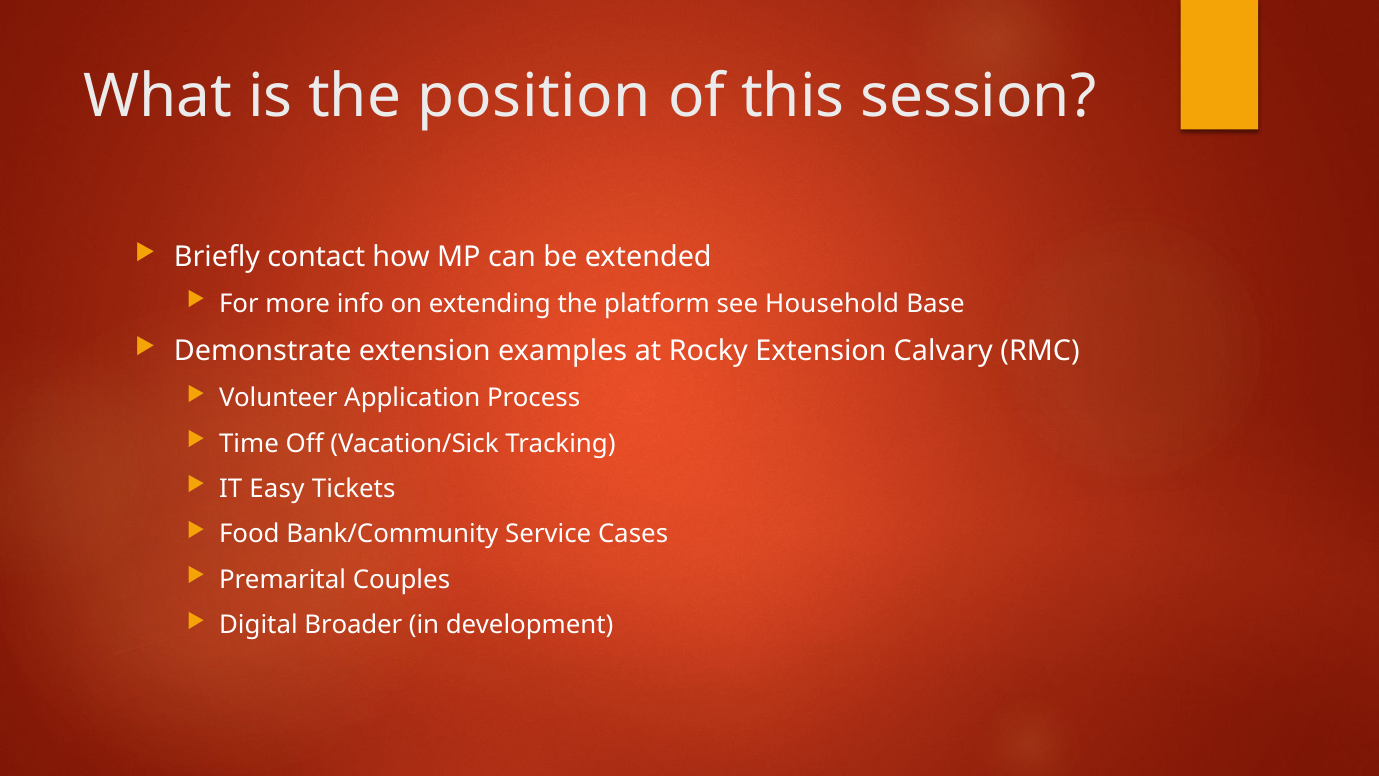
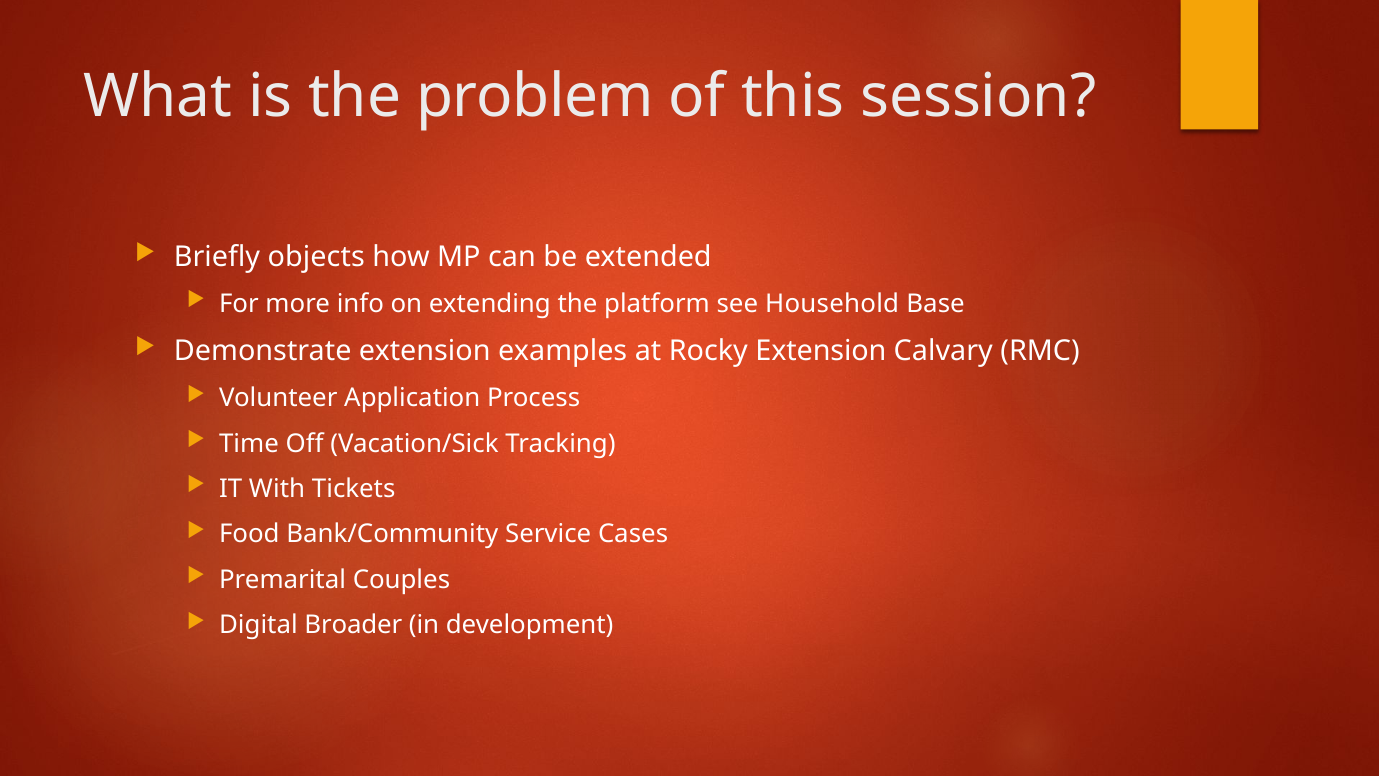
position: position -> problem
contact: contact -> objects
Easy: Easy -> With
